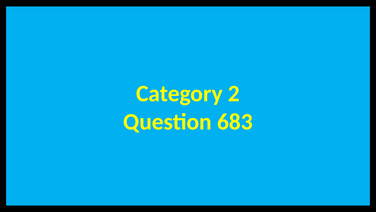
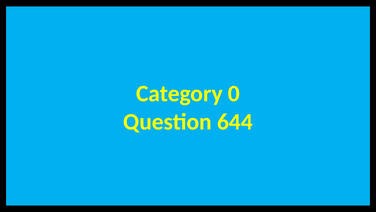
2: 2 -> 0
683: 683 -> 644
